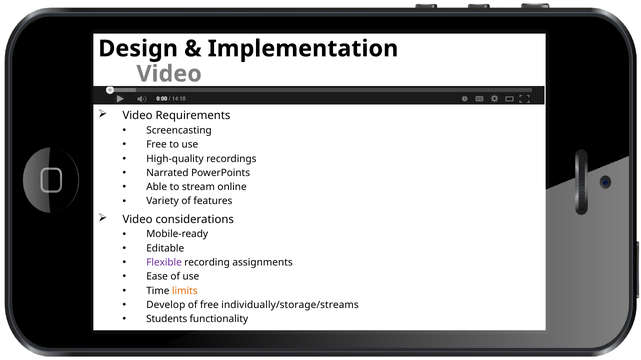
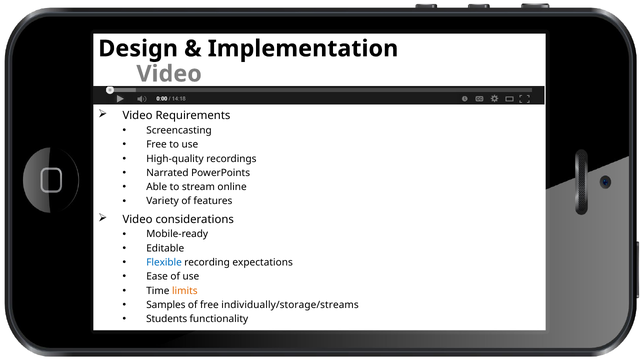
Flexible colour: purple -> blue
assignments: assignments -> expectations
Develop: Develop -> Samples
